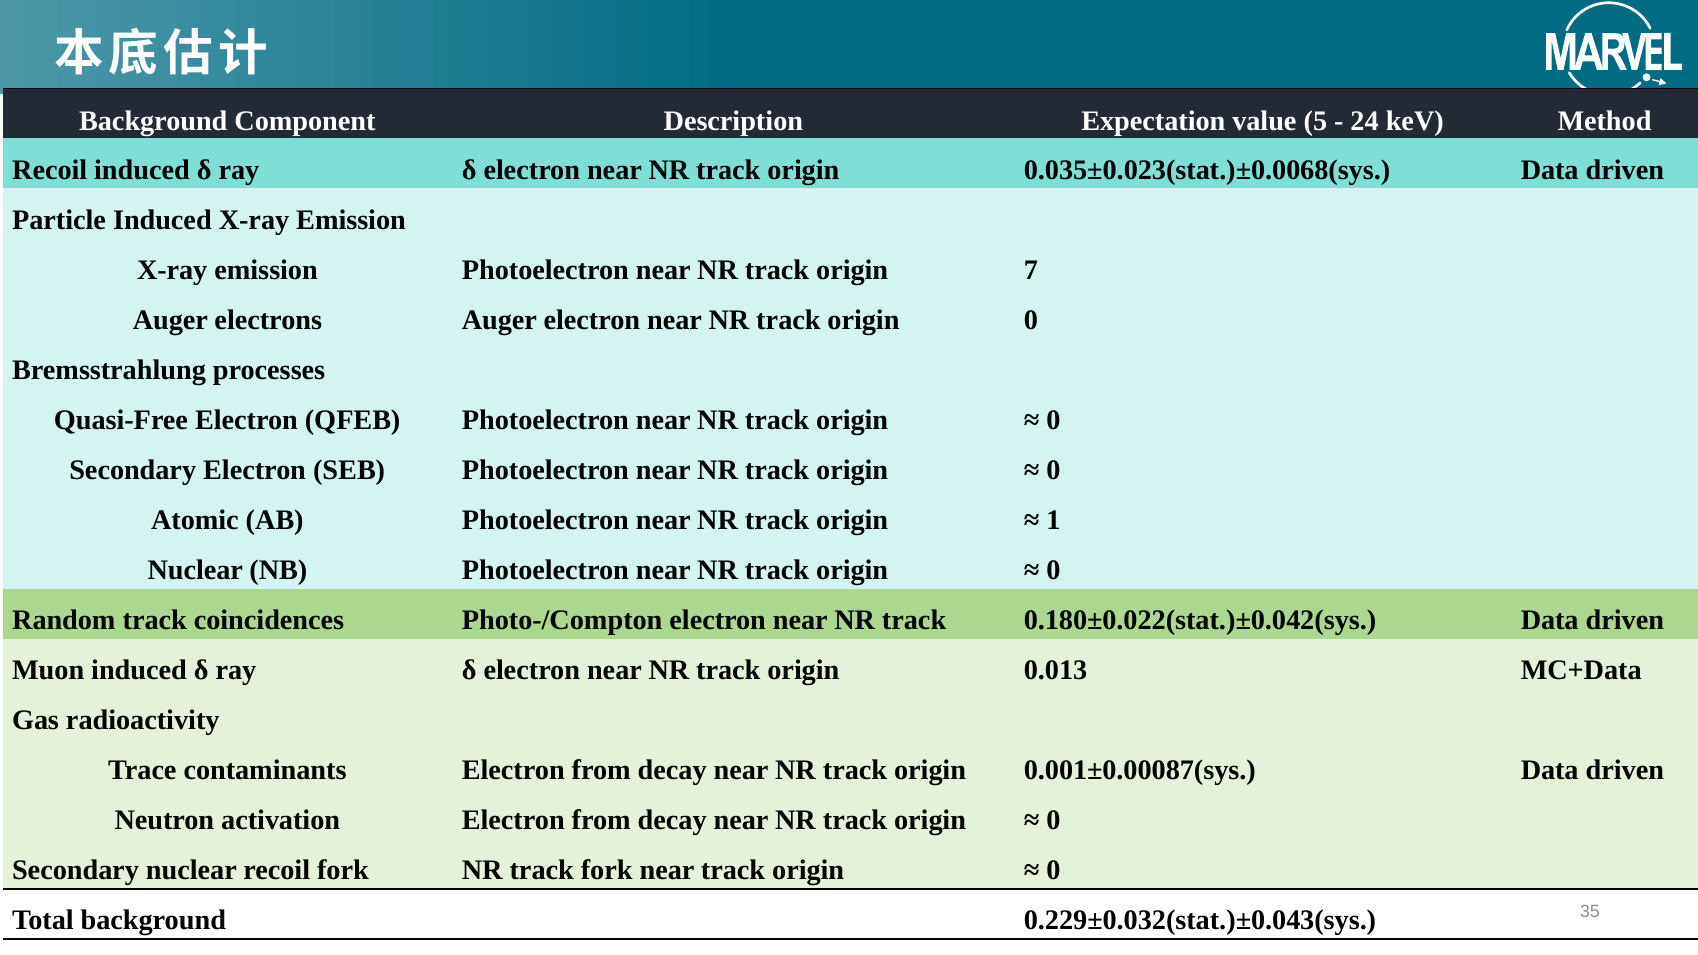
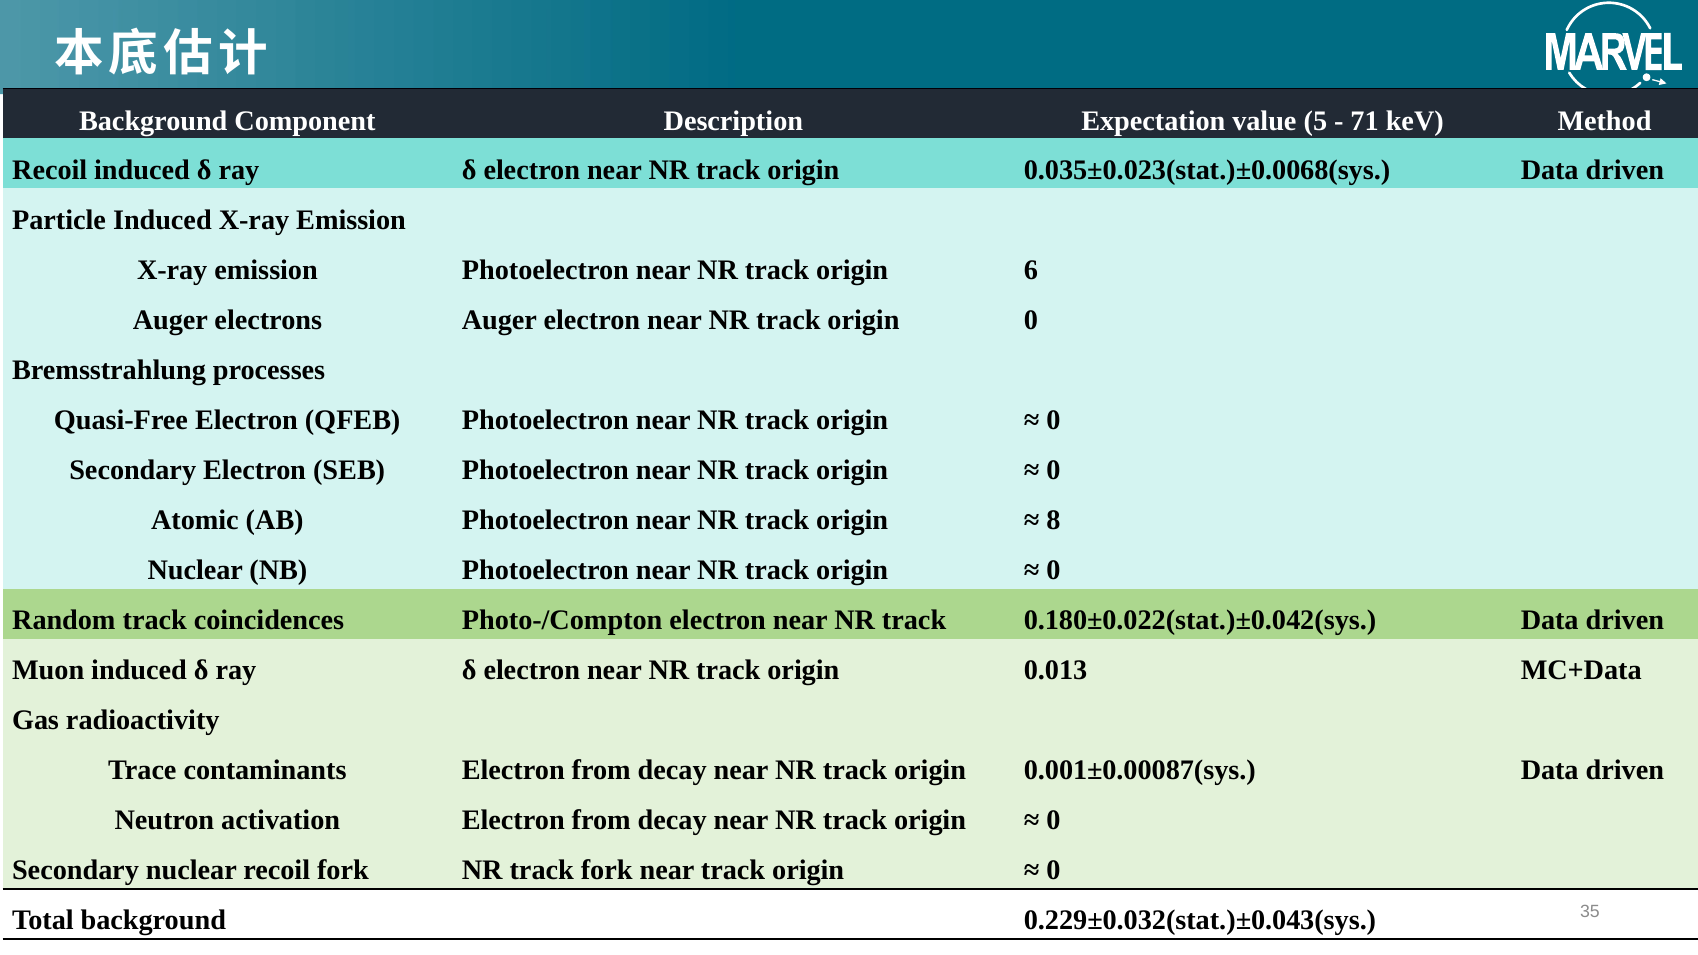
24: 24 -> 71
7: 7 -> 6
1: 1 -> 8
